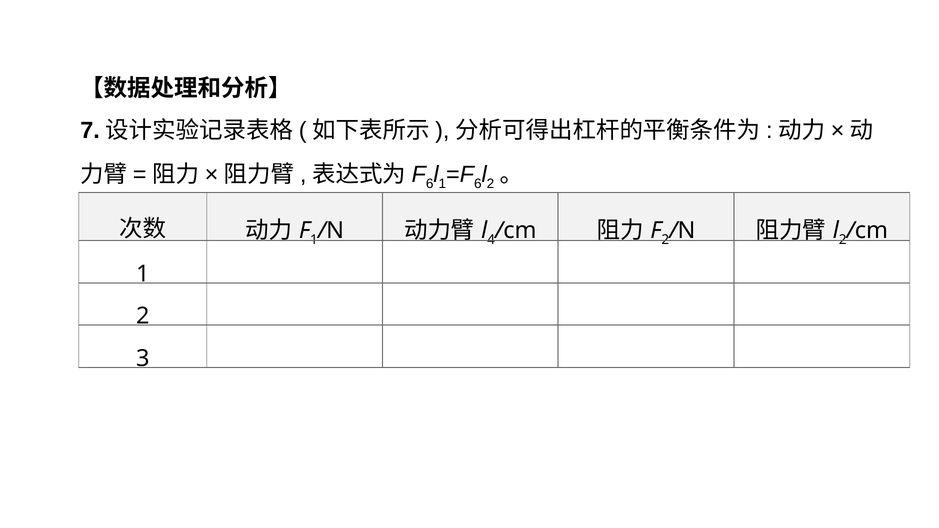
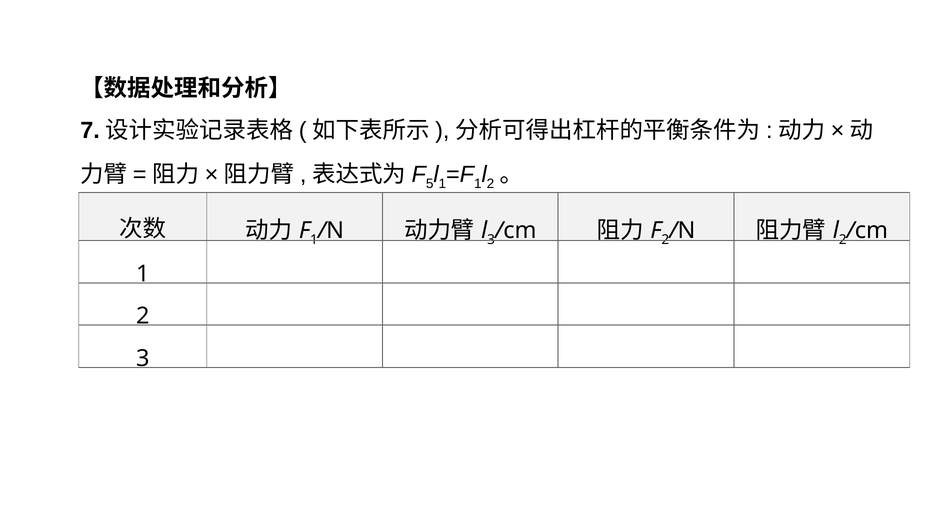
6 at (430, 184): 6 -> 5
6 at (478, 184): 6 -> 1
4 at (491, 240): 4 -> 3
